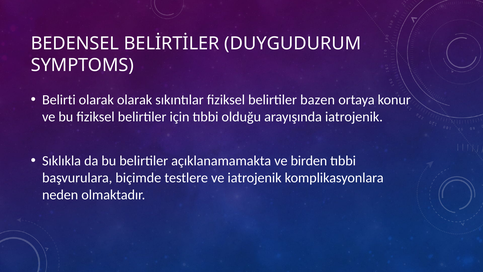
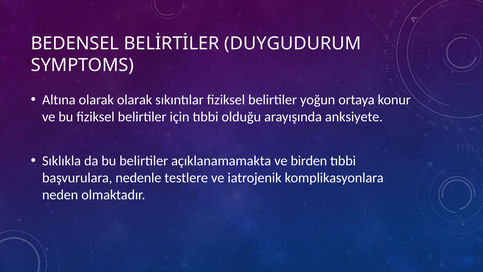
Belirti: Belirti -> Altına
bazen: bazen -> yoğun
arayışında iatrojenik: iatrojenik -> anksiyete
biçimde: biçimde -> nedenle
